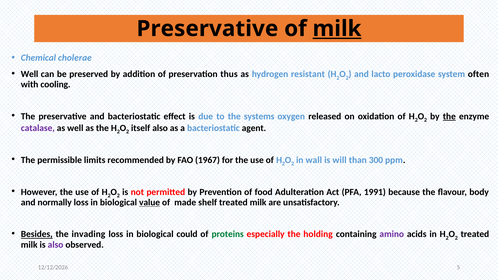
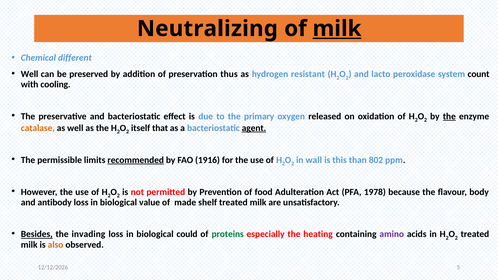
Preservative at (207, 29): Preservative -> Neutralizing
cholerae: cholerae -> different
often: often -> count
systems: systems -> primary
catalase colour: purple -> orange
itself also: also -> that
agent underline: none -> present
recommended underline: none -> present
1967: 1967 -> 1916
will: will -> this
300: 300 -> 802
1991: 1991 -> 1978
normally: normally -> antibody
value underline: present -> none
holding: holding -> heating
also at (56, 245) colour: purple -> orange
